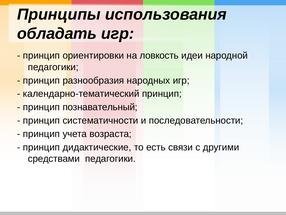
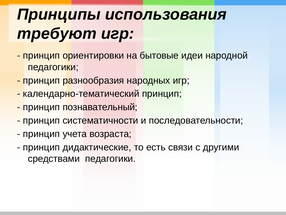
обладать: обладать -> требуют
ловкость: ловкость -> бытовые
